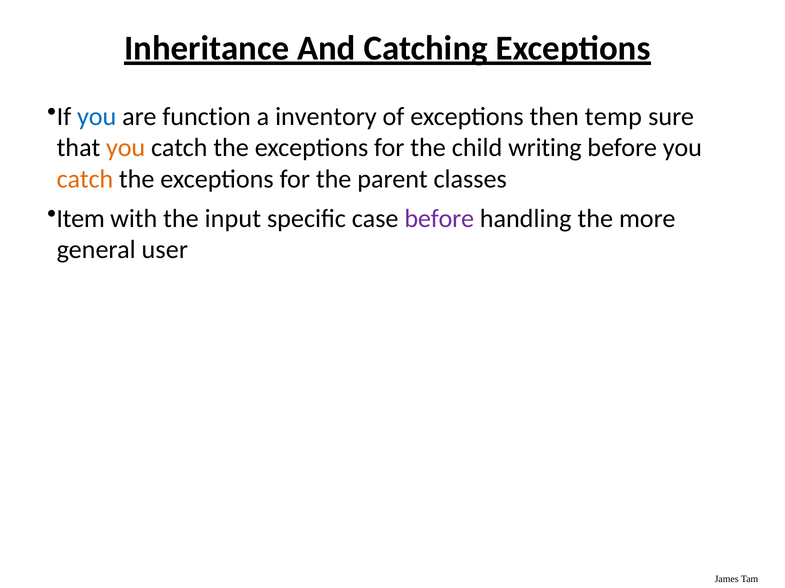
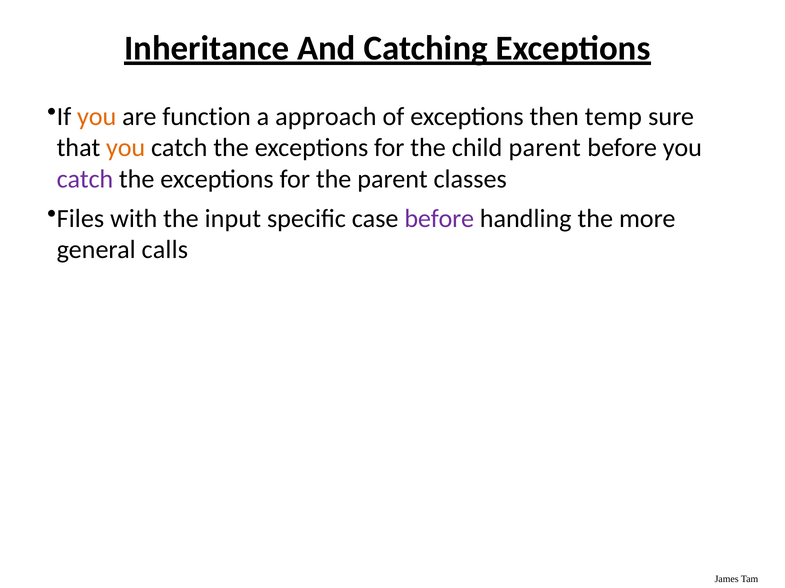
you at (97, 117) colour: blue -> orange
inventory: inventory -> approach
child writing: writing -> parent
catch at (85, 179) colour: orange -> purple
Item: Item -> Files
user: user -> calls
